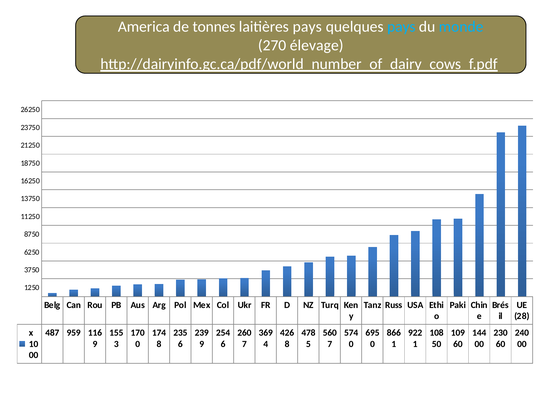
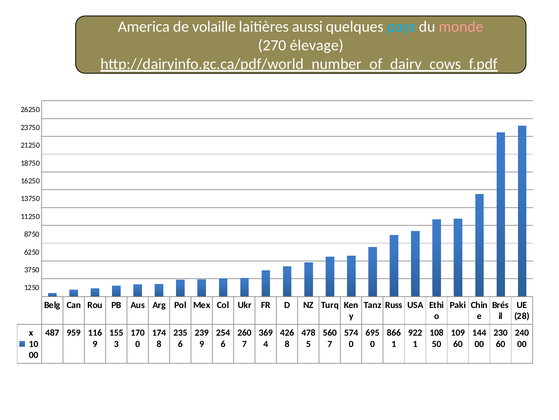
tonnes: tonnes -> volaille
laitières pays: pays -> aussi
monde colour: light blue -> pink
